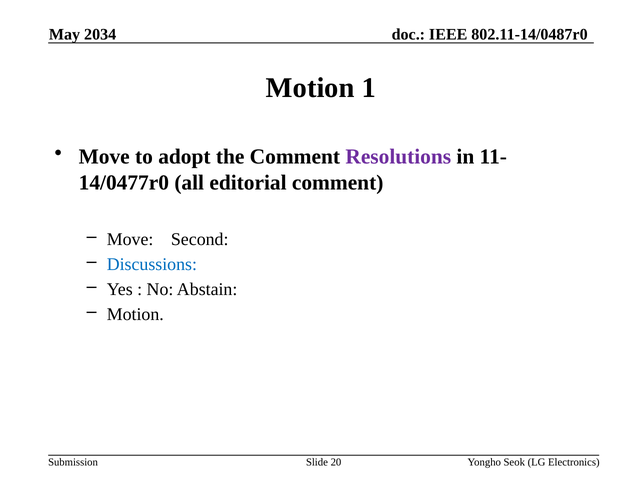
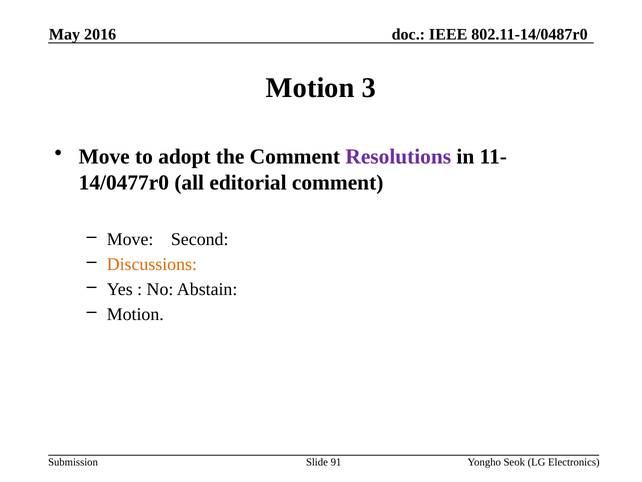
2034: 2034 -> 2016
1: 1 -> 3
Discussions colour: blue -> orange
20: 20 -> 91
